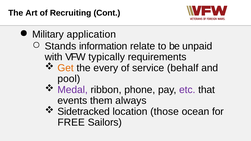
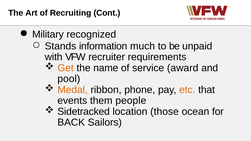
application: application -> recognized
relate: relate -> much
typically: typically -> recruiter
every: every -> name
behalf: behalf -> award
Medal colour: purple -> orange
etc colour: purple -> orange
always: always -> people
FREE: FREE -> BACK
